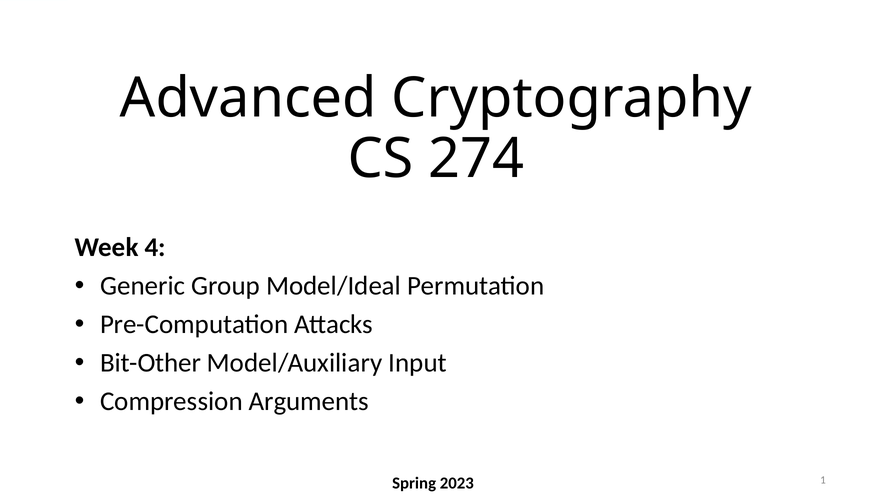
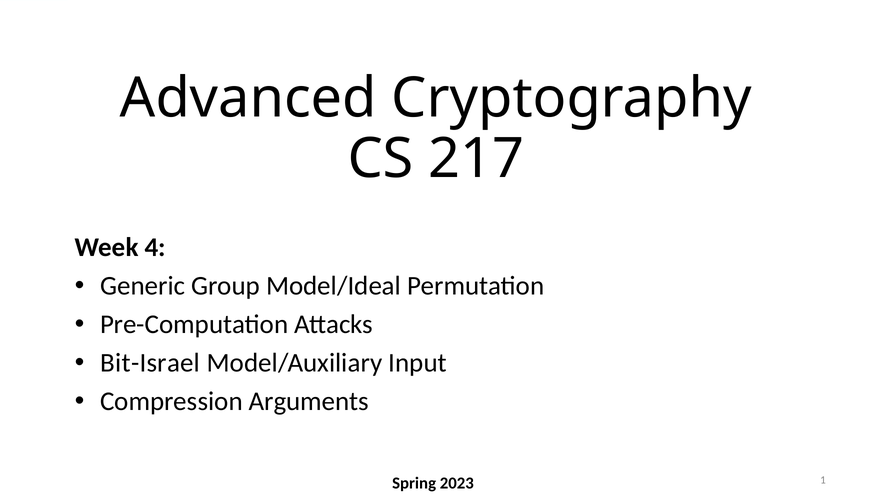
274: 274 -> 217
Bit-Other: Bit-Other -> Bit-Israel
